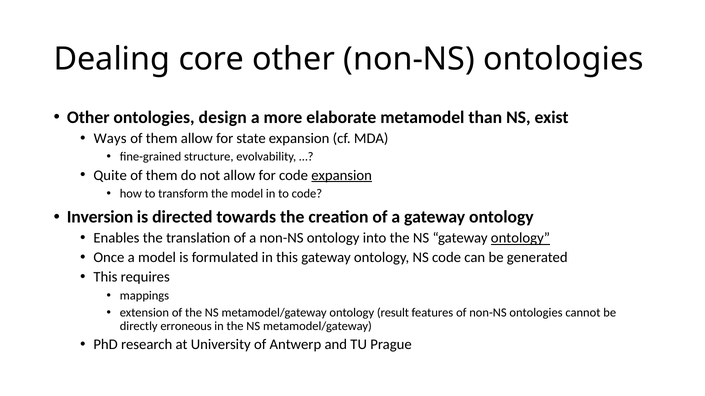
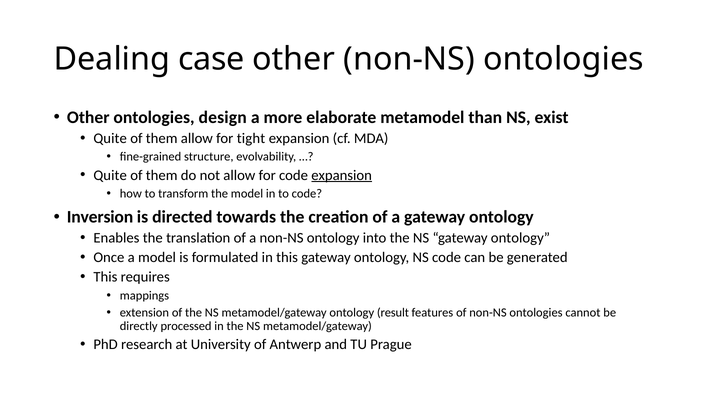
core: core -> case
Ways at (110, 139): Ways -> Quite
state: state -> tight
ontology at (520, 238) underline: present -> none
erroneous: erroneous -> processed
